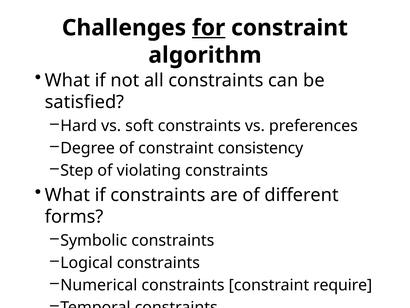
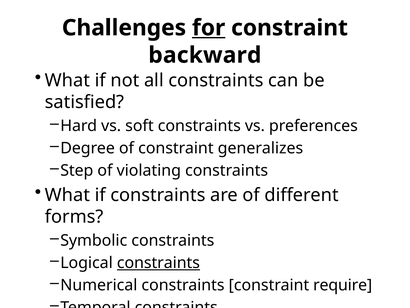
algorithm: algorithm -> backward
consistency: consistency -> generalizes
constraints at (158, 262) underline: none -> present
